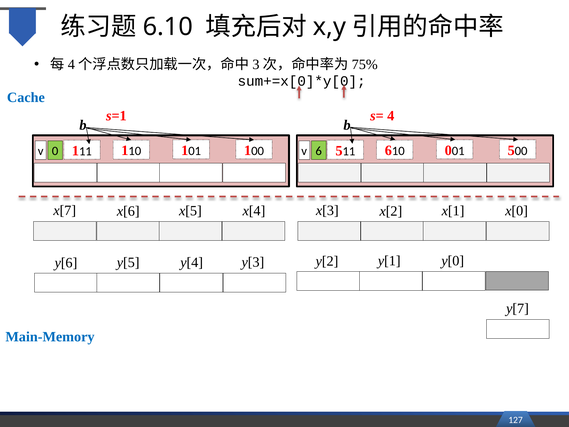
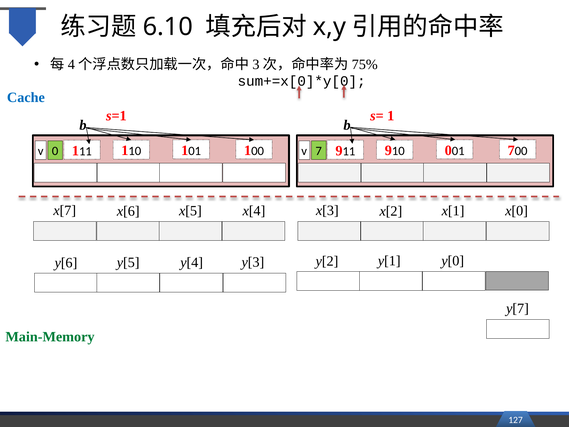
s= 4: 4 -> 1
6 at (319, 151): 6 -> 7
v 5: 5 -> 9
6 at (388, 150): 6 -> 9
5 at (511, 150): 5 -> 7
Main-Memory colour: blue -> green
